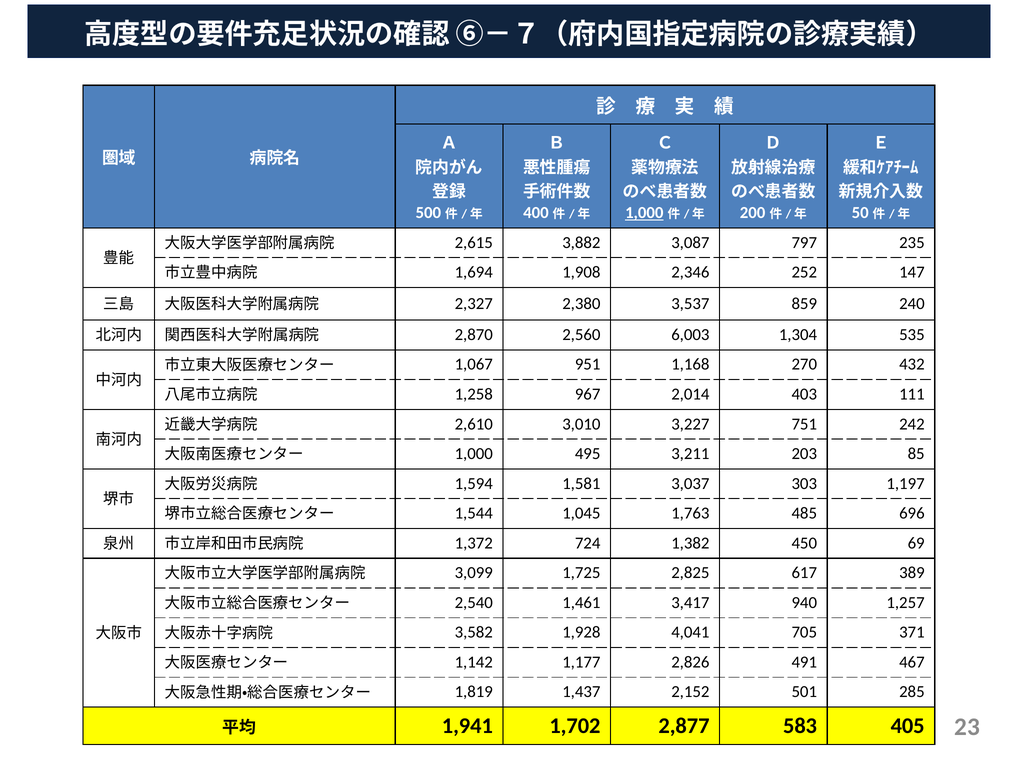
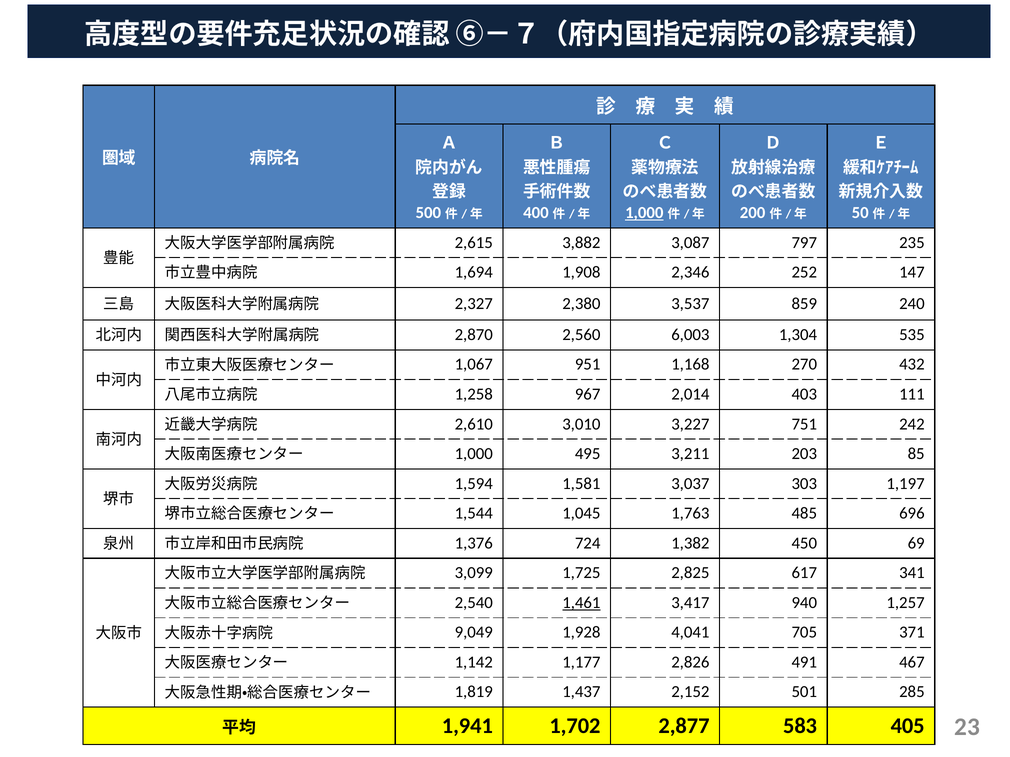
1,372: 1,372 -> 1,376
389: 389 -> 341
1,461 underline: none -> present
3,582: 3,582 -> 9,049
